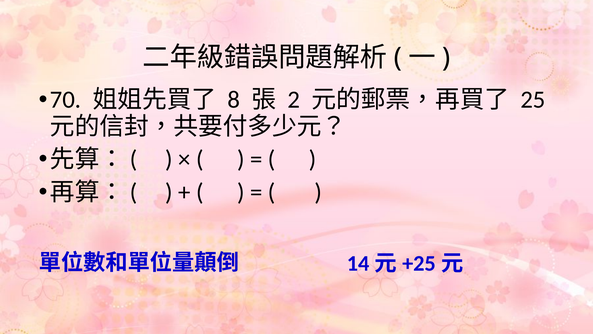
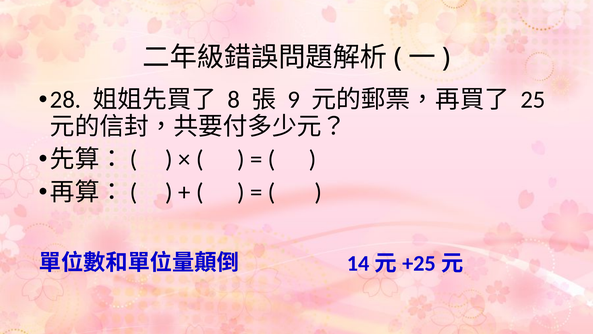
70: 70 -> 28
2: 2 -> 9
